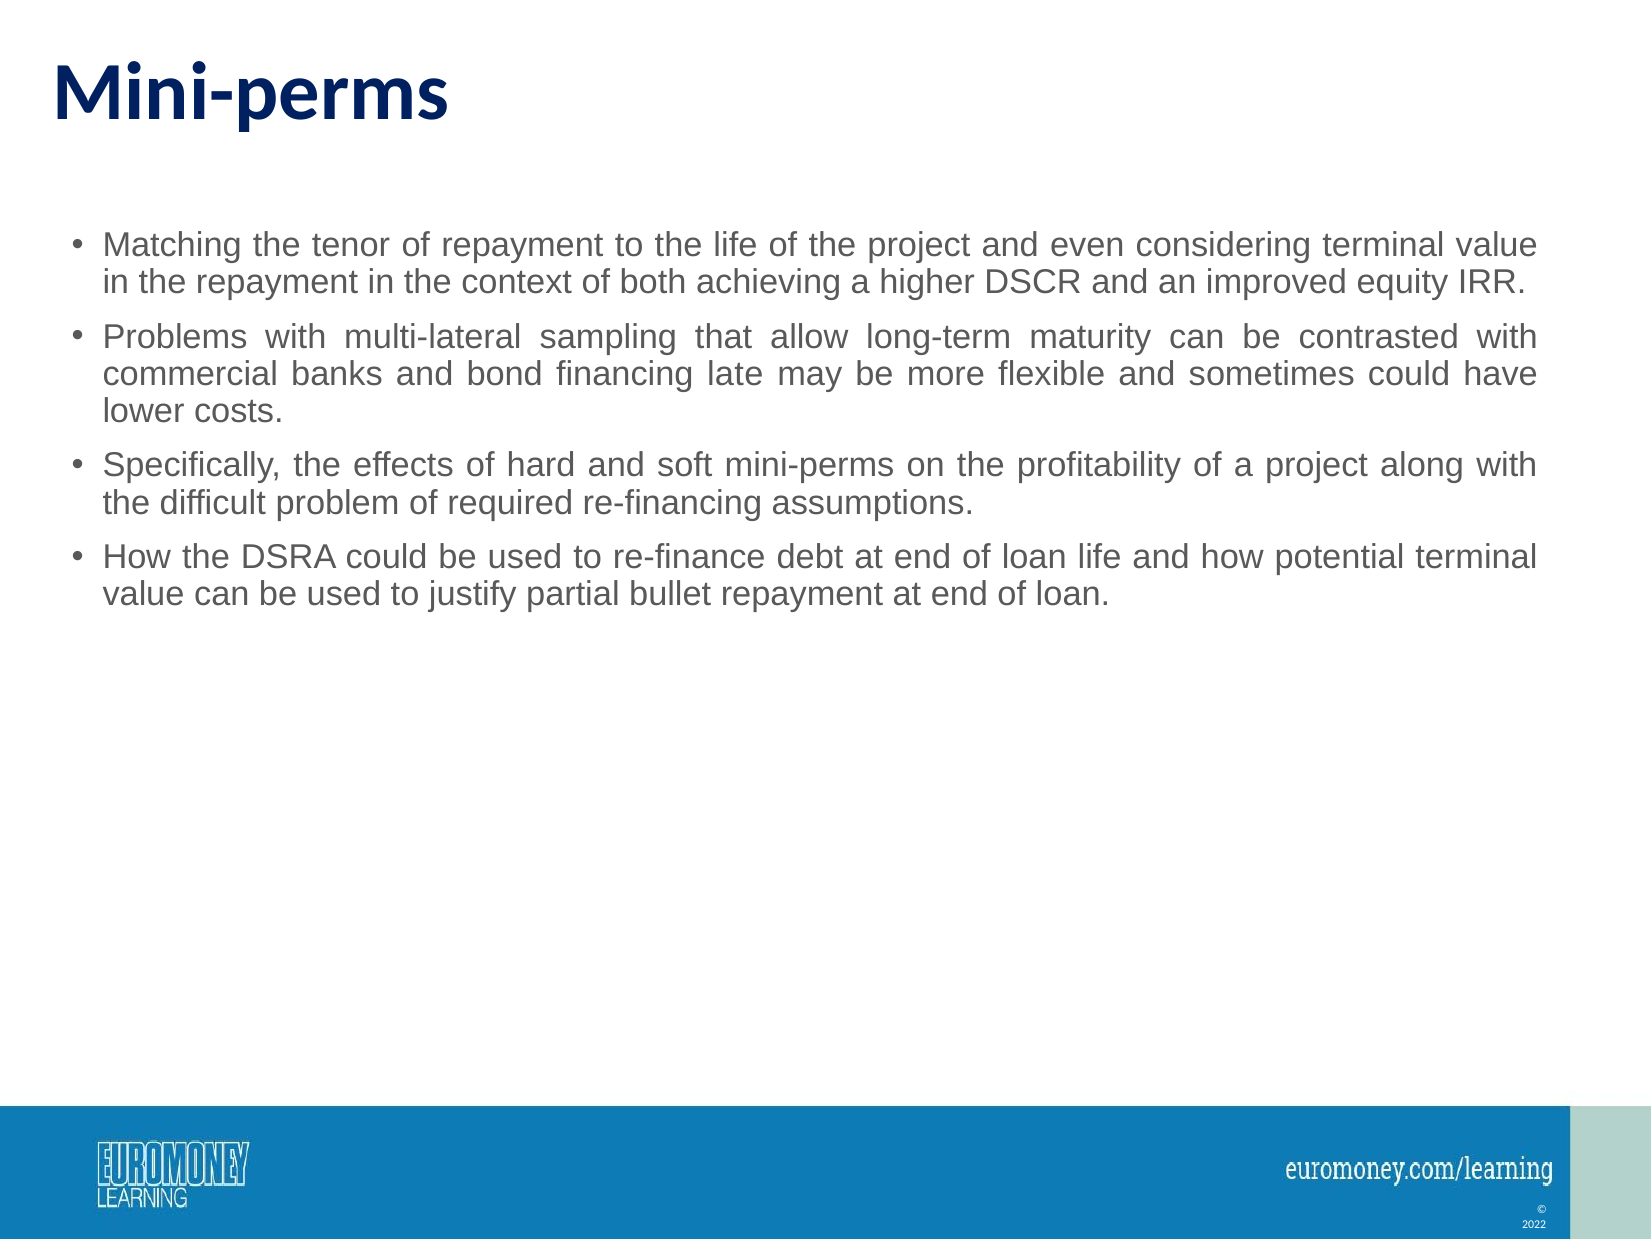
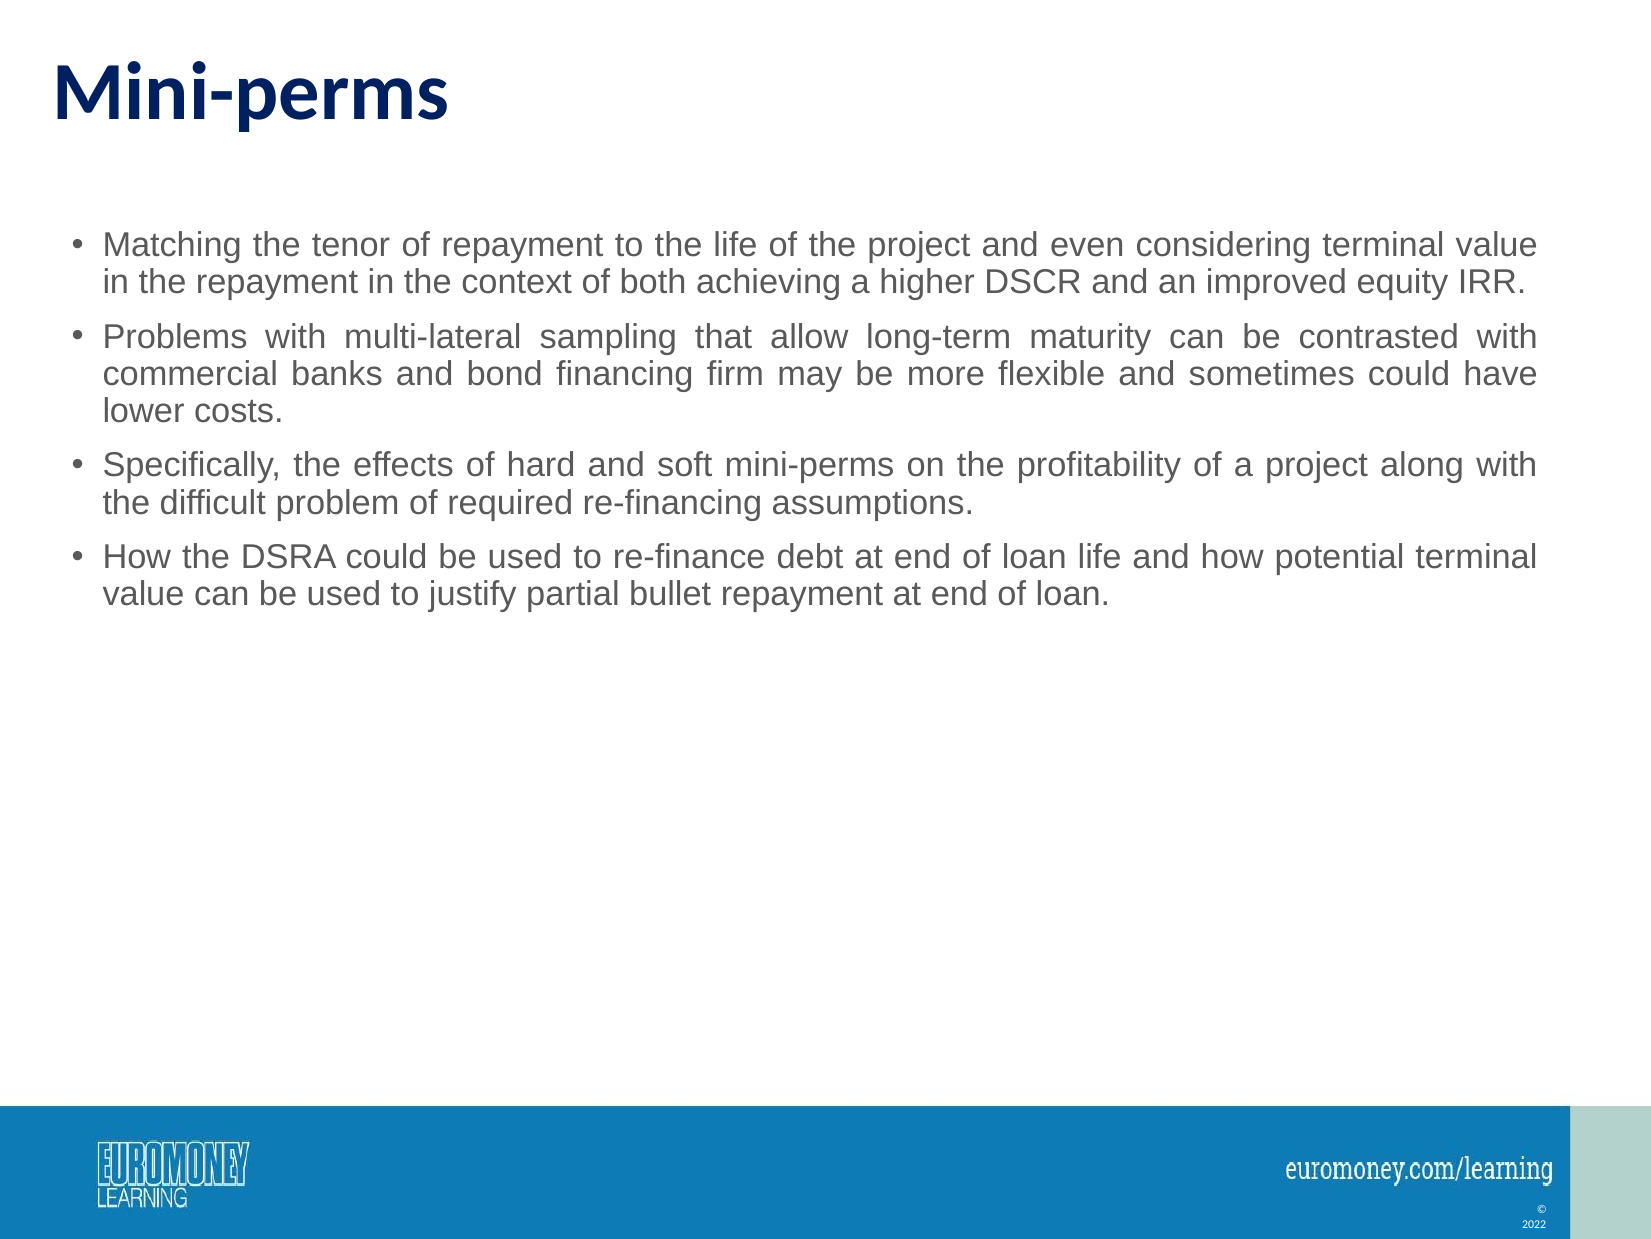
late: late -> firm
